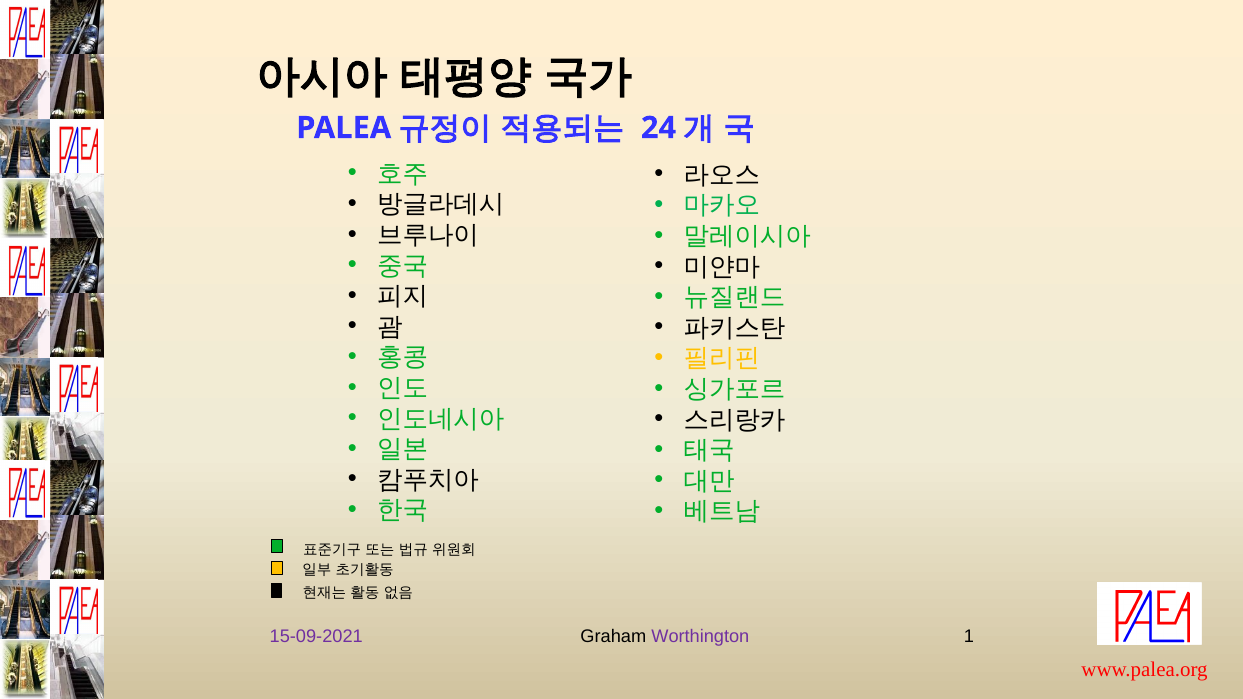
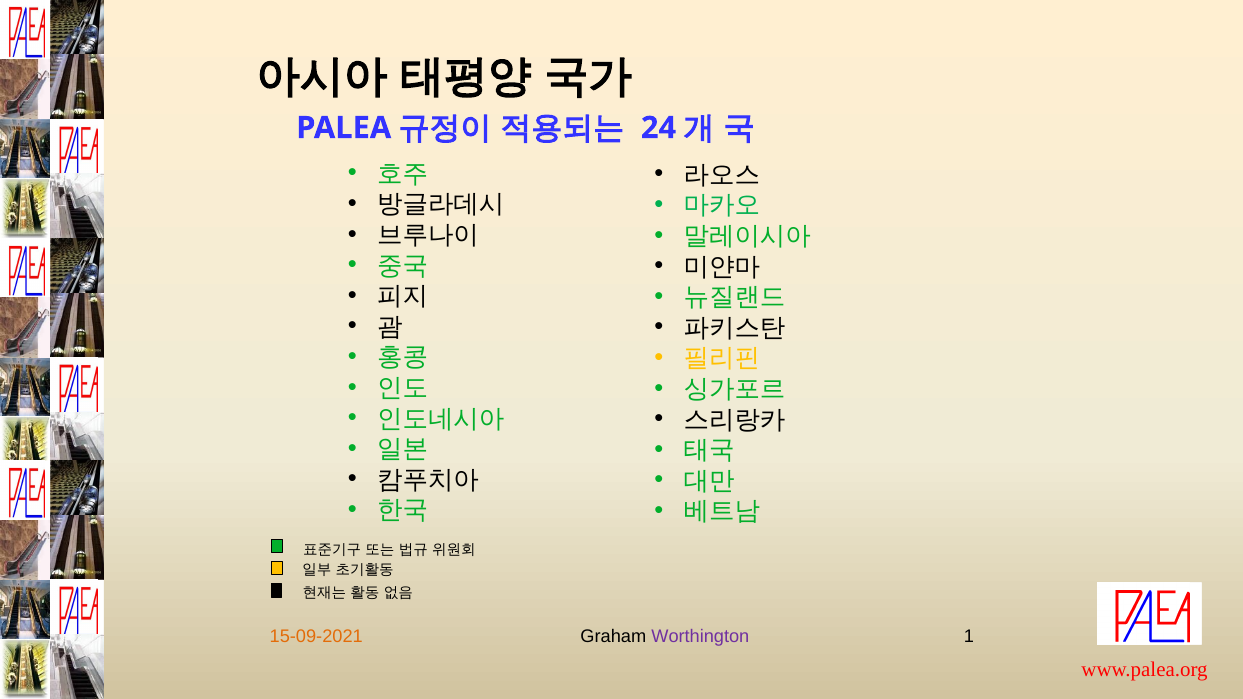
15-09-2021 colour: purple -> orange
